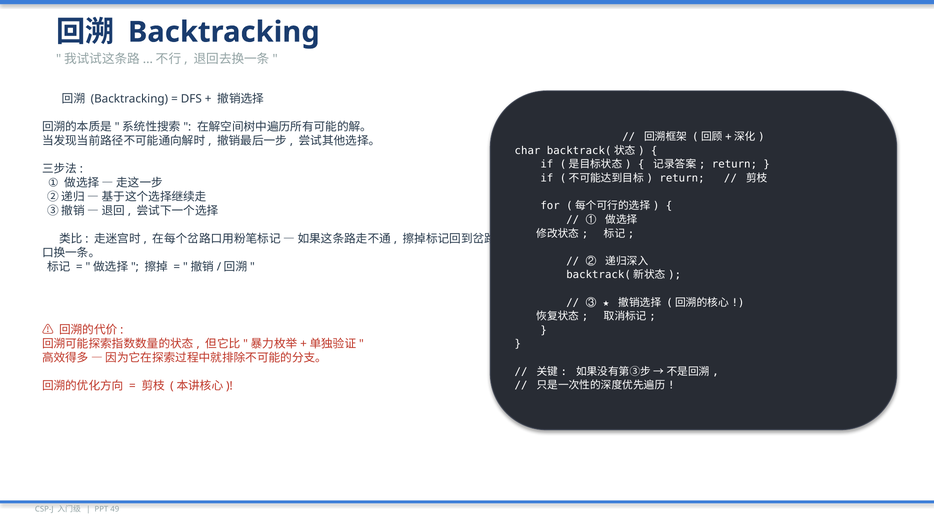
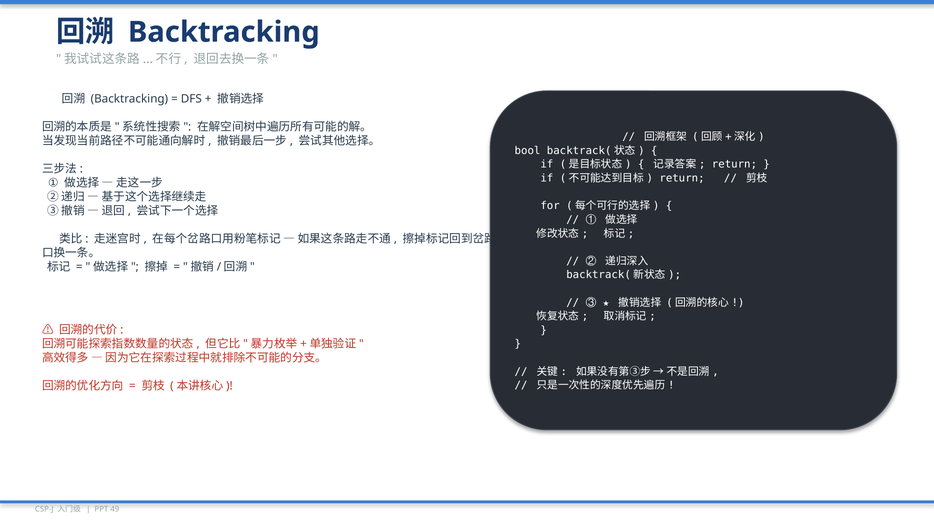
char: char -> bool
